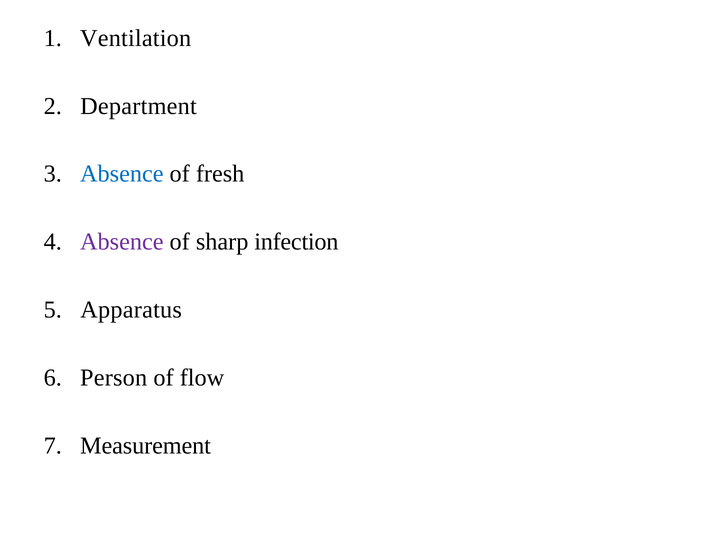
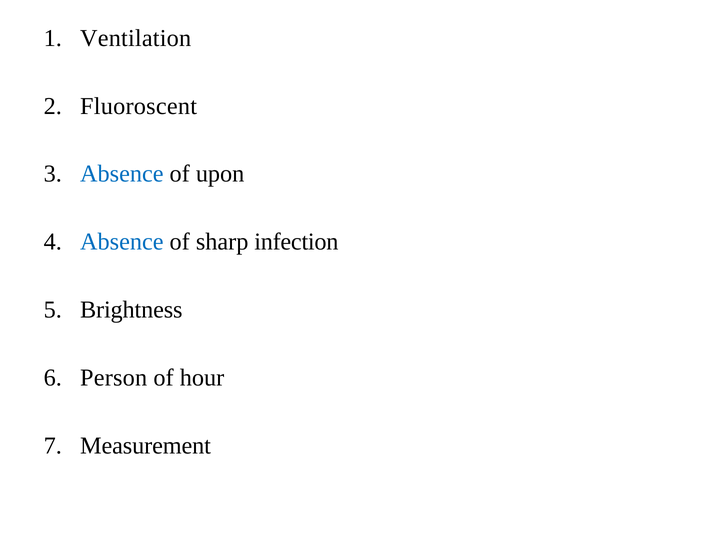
Department: Department -> Fluoroscent
fresh: fresh -> upon
Absence at (122, 242) colour: purple -> blue
Apparatus: Apparatus -> Brightness
flow: flow -> hour
